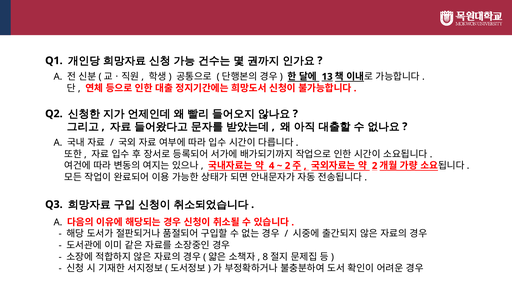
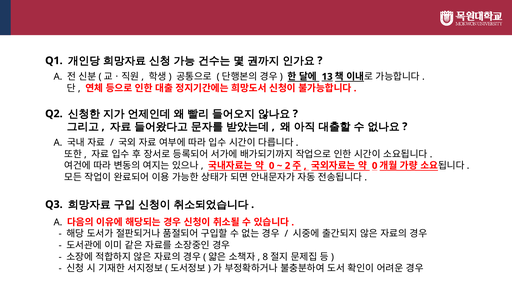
4 at (272, 166): 4 -> 0
2 at (375, 166): 2 -> 0
